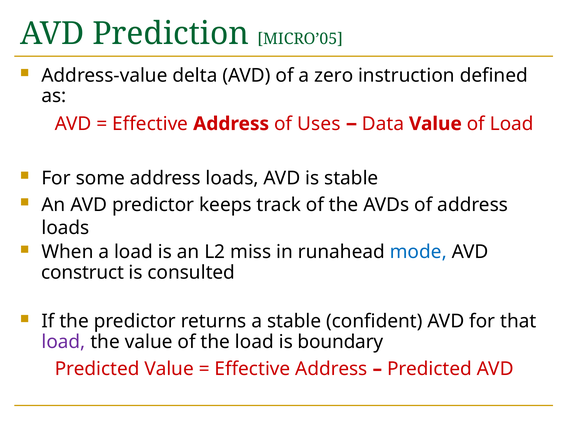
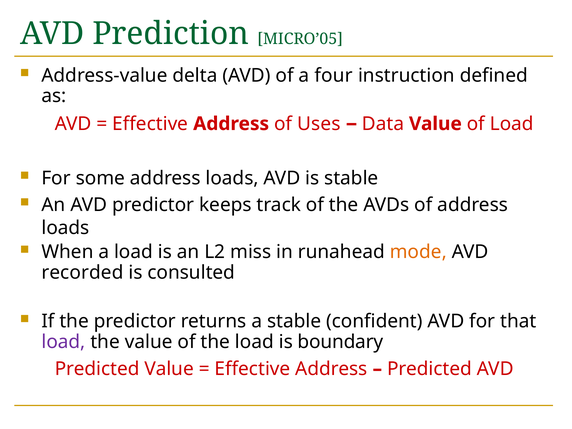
zero: zero -> four
mode colour: blue -> orange
construct: construct -> recorded
